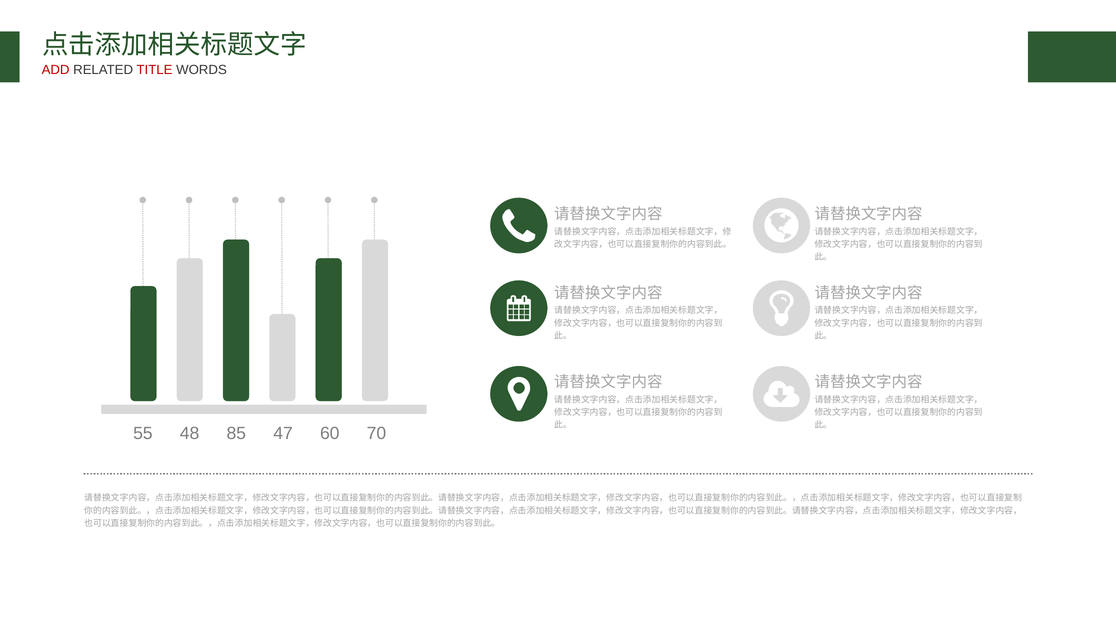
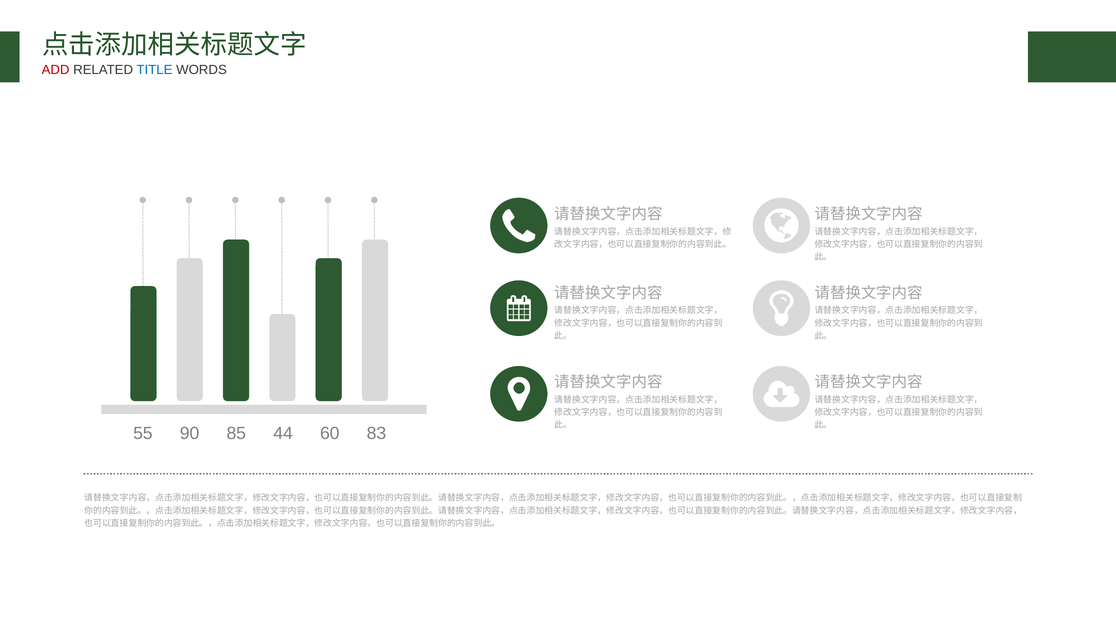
TITLE colour: red -> blue
48: 48 -> 90
47: 47 -> 44
70: 70 -> 83
